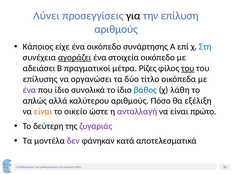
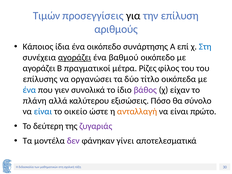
Λύνει: Λύνει -> Τιμών
είχε: είχε -> ίδια
στοιχεία: στοιχεία -> βαθμού
αδειάσει at (39, 68): αδειάσει -> αγοράζει
του at (188, 68) underline: present -> none
ένα at (29, 90) colour: purple -> blue
που ίδιο: ίδιο -> γιεν
βάθος colour: blue -> purple
λάθη: λάθη -> είχαν
απλώς: απλώς -> πλάνη
καλύτερου αριθμούς: αριθμούς -> εξισώσεις
εξέλιξη: εξέλιξη -> σύνολο
είναι at (43, 112) colour: orange -> blue
ανταλλαγή colour: purple -> orange
κατά: κατά -> γίνει
